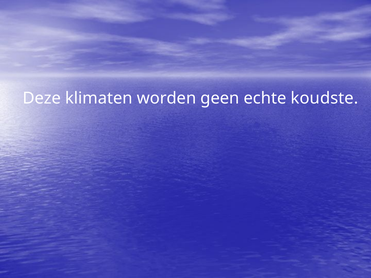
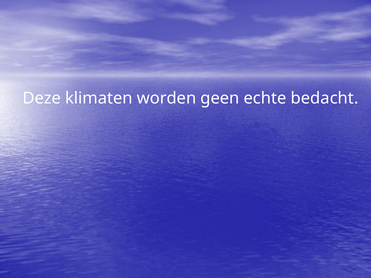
koudste: koudste -> bedacht
